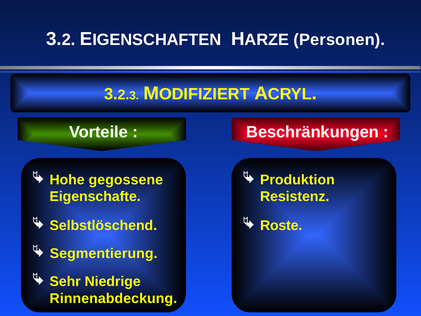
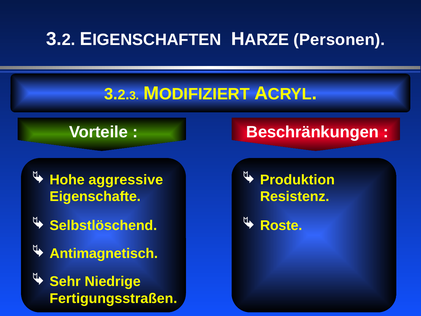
gegossene: gegossene -> aggressive
Segmentierung: Segmentierung -> Antimagnetisch
Rinnenabdeckung: Rinnenabdeckung -> Fertigungsstraßen
